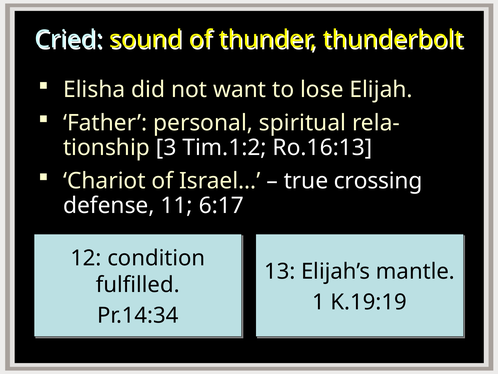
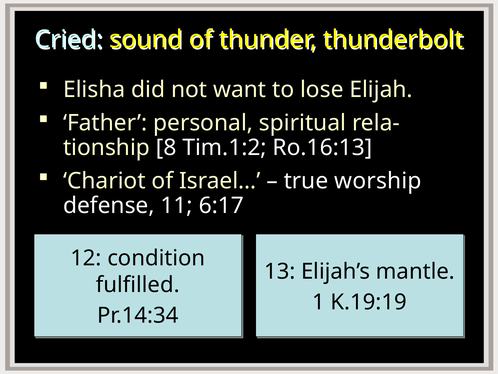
3: 3 -> 8
crossing: crossing -> worship
